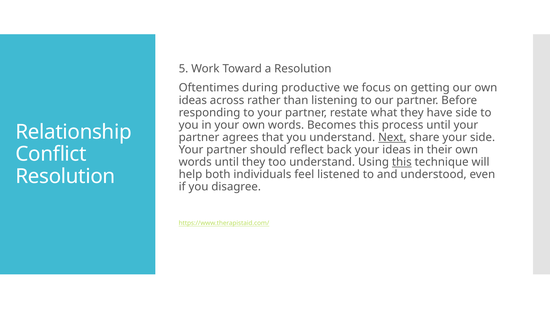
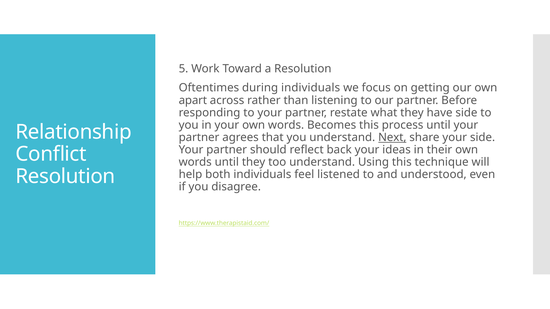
during productive: productive -> individuals
ideas at (193, 100): ideas -> apart
this at (402, 162) underline: present -> none
